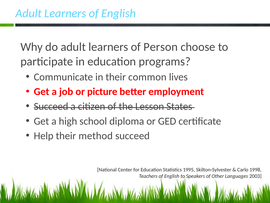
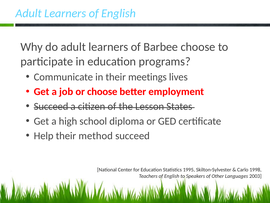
Person: Person -> Barbee
common: common -> meetings
or picture: picture -> choose
